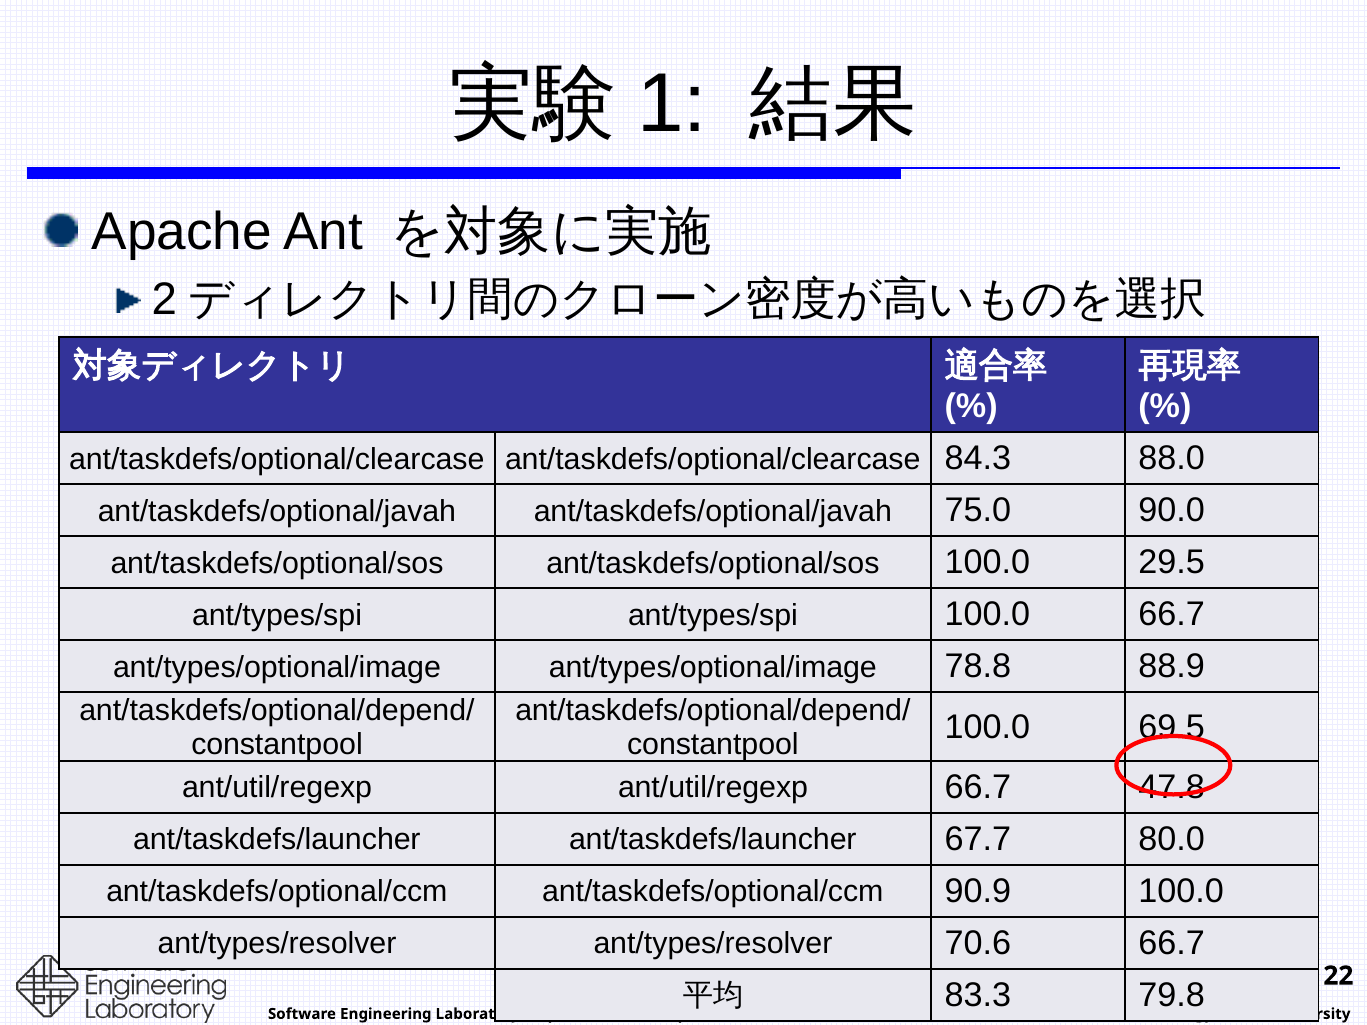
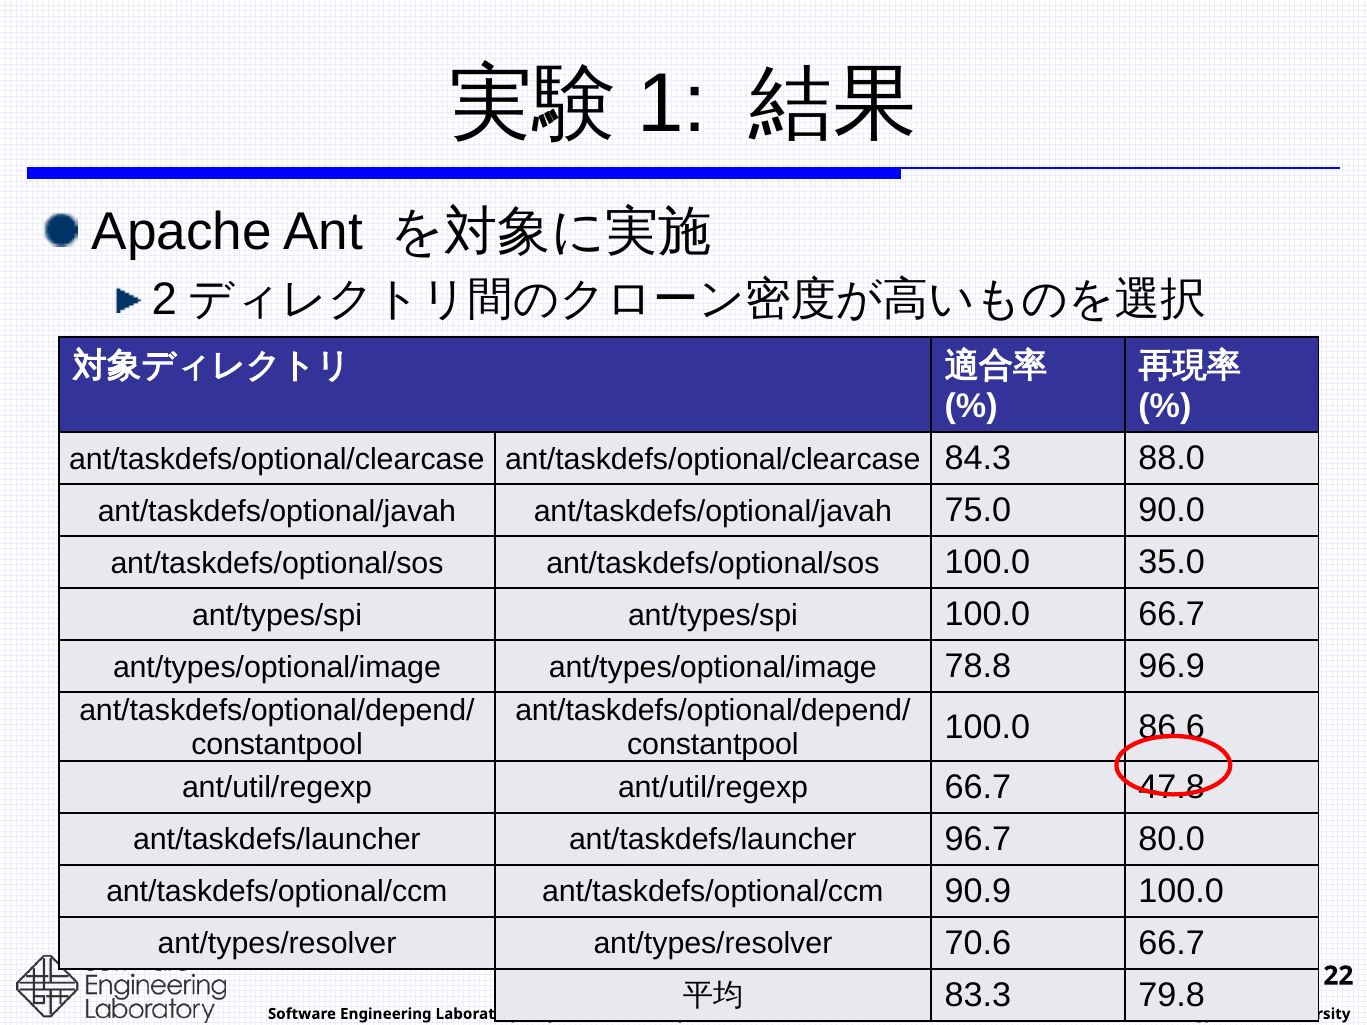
29.5: 29.5 -> 35.0
88.9: 88.9 -> 96.9
69.5: 69.5 -> 86.6
67.7: 67.7 -> 96.7
